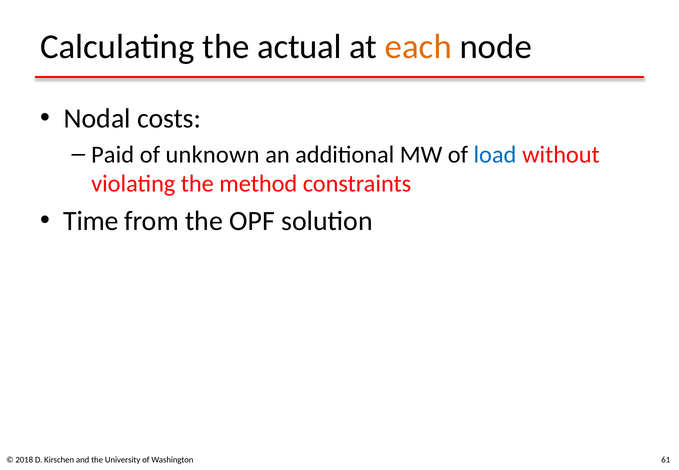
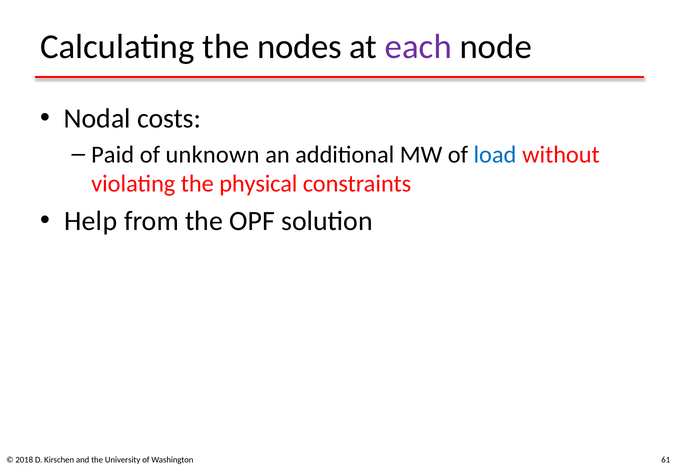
actual: actual -> nodes
each colour: orange -> purple
method: method -> physical
Time: Time -> Help
